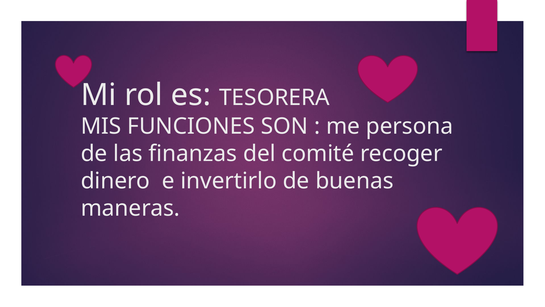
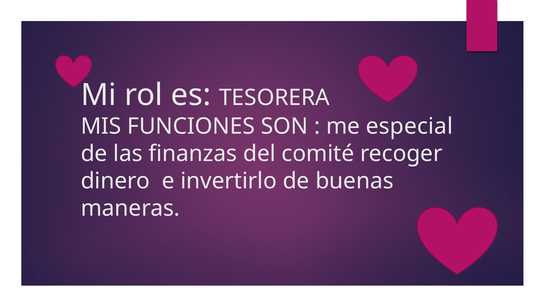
persona: persona -> especial
